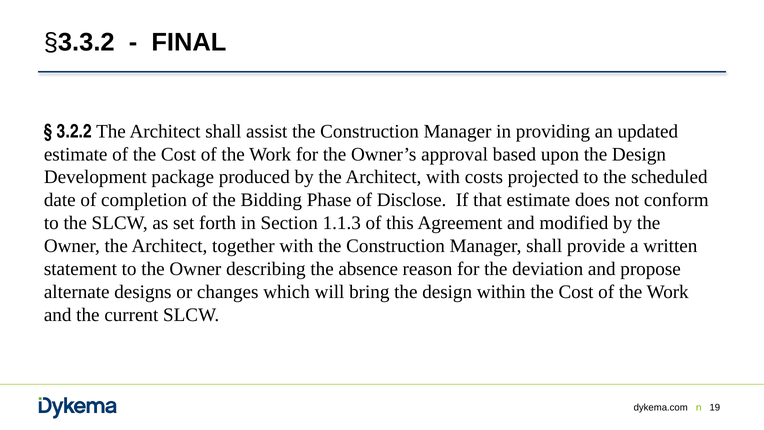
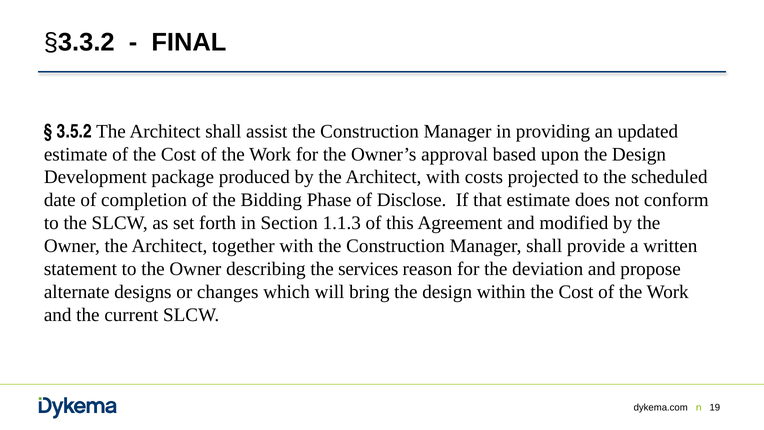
3.2.2: 3.2.2 -> 3.5.2
absence: absence -> services
